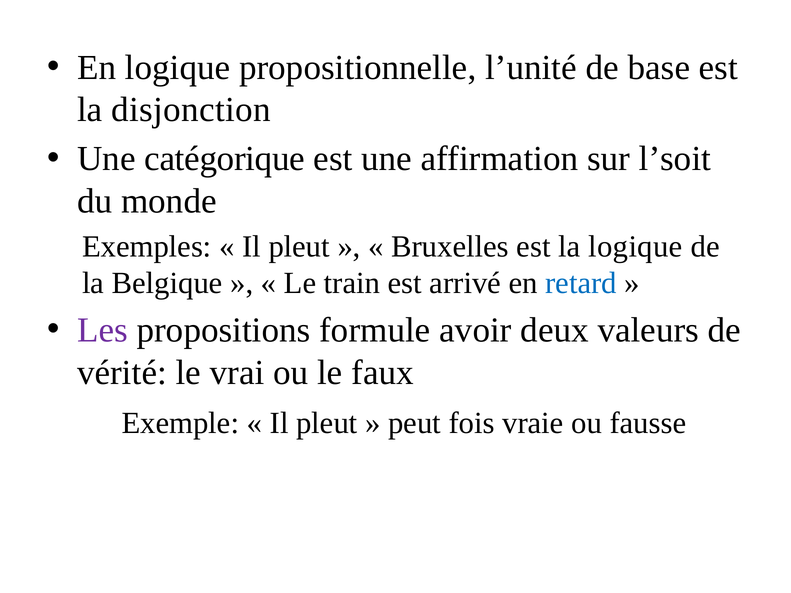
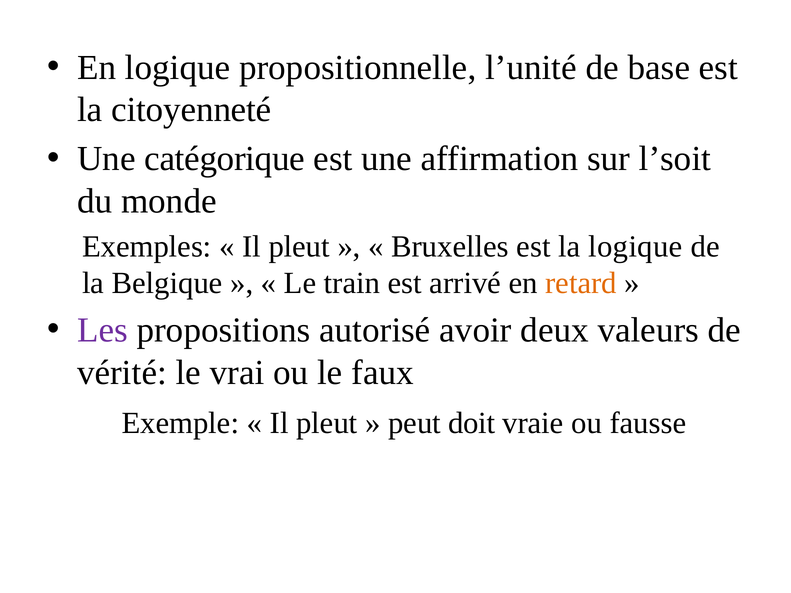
disjonction: disjonction -> citoyenneté
retard colour: blue -> orange
formule: formule -> autorisé
fois: fois -> doit
